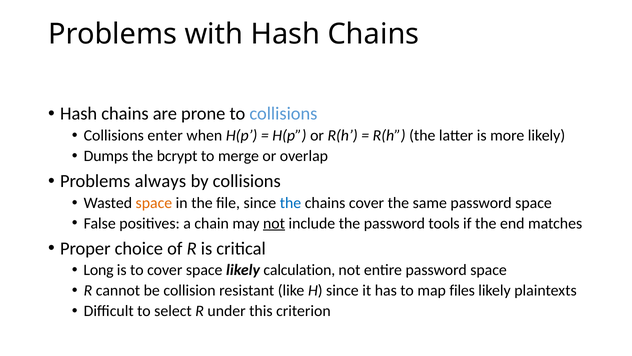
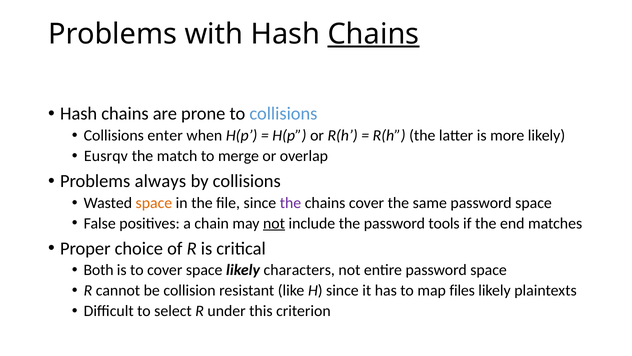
Chains at (374, 34) underline: none -> present
Dumps: Dumps -> Eusrqv
bcrypt: bcrypt -> match
the at (290, 203) colour: blue -> purple
Long: Long -> Both
calculation: calculation -> characters
